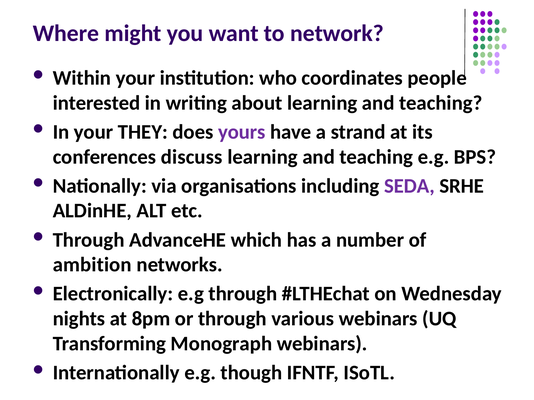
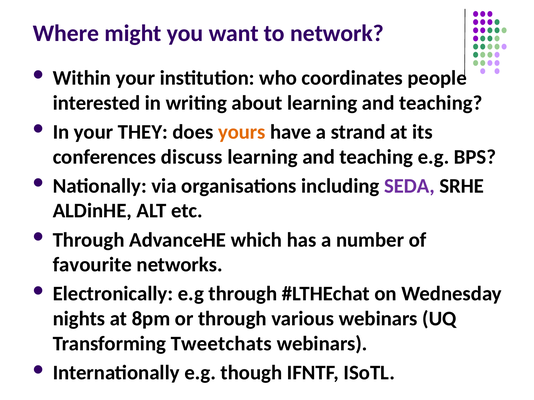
yours colour: purple -> orange
ambition: ambition -> favourite
Monograph: Monograph -> Tweetchats
